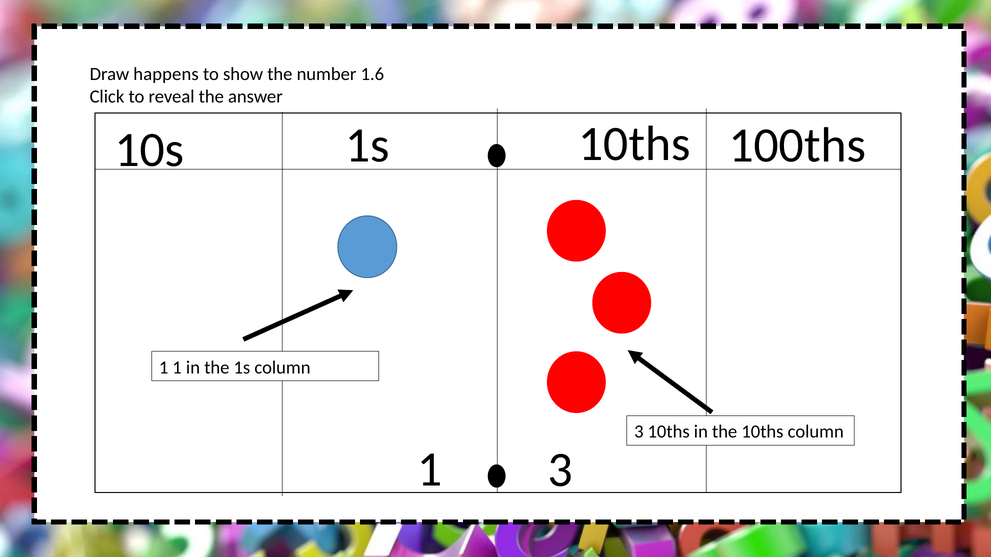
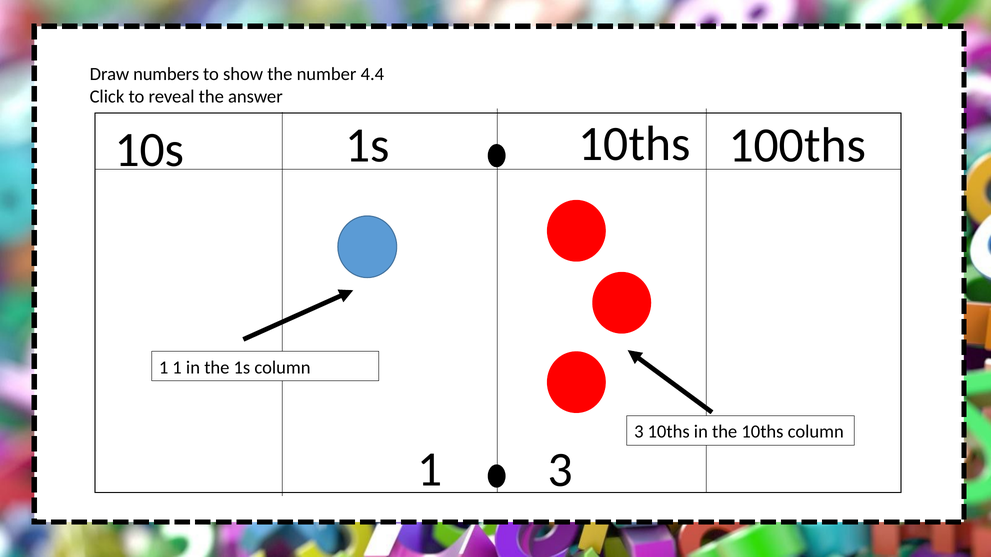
happens: happens -> numbers
1.6: 1.6 -> 4.4
